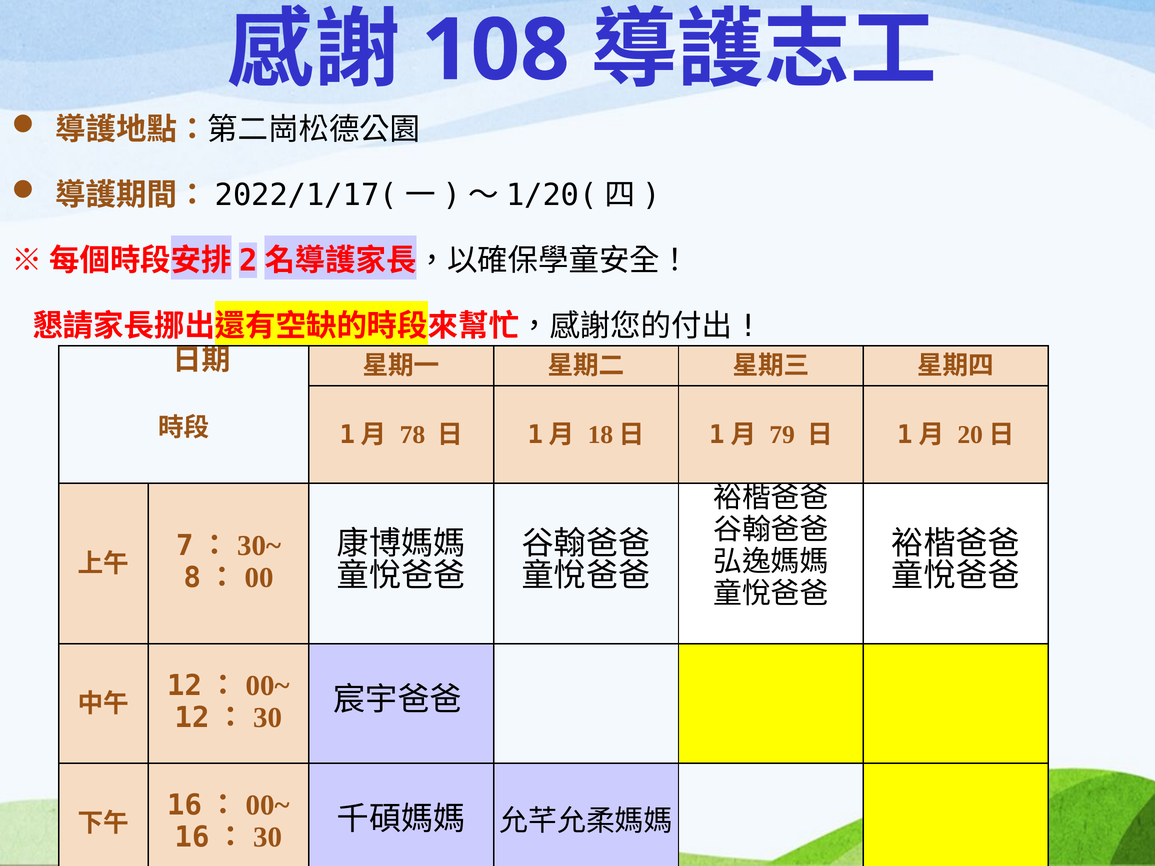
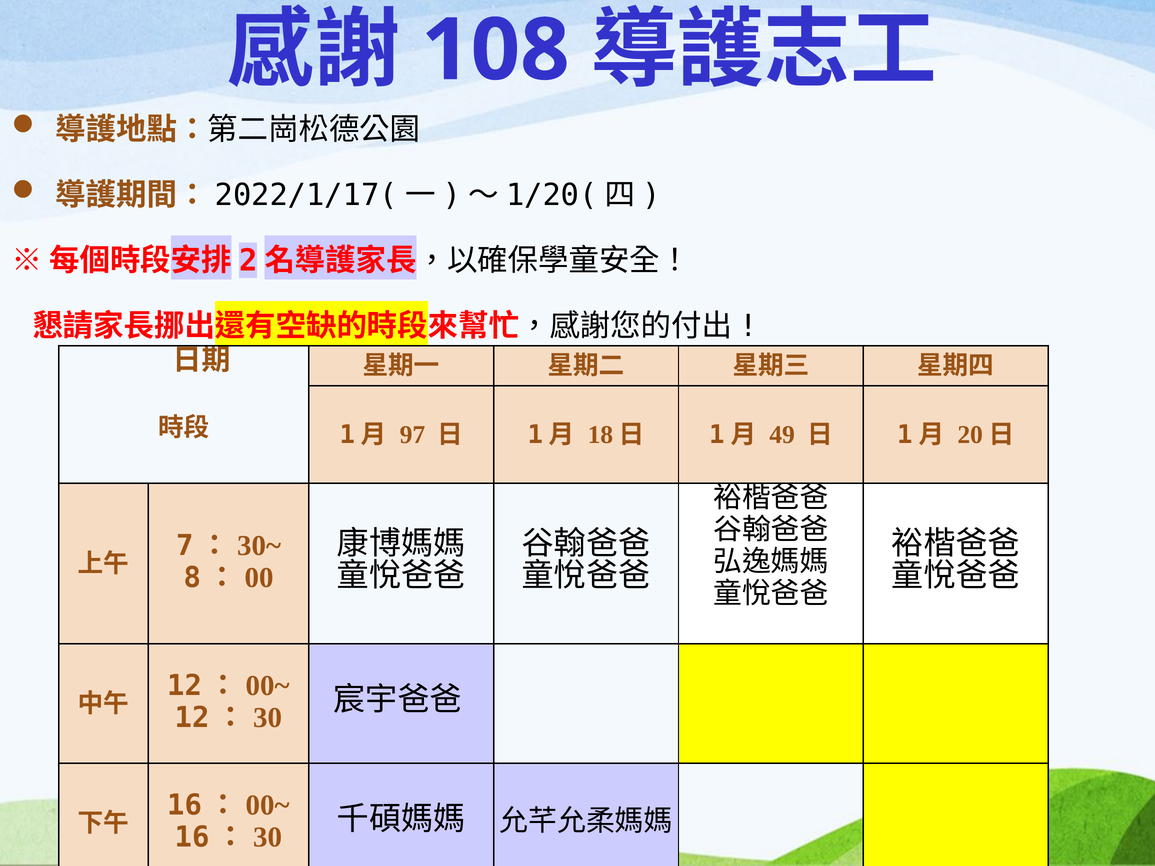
78: 78 -> 97
79: 79 -> 49
